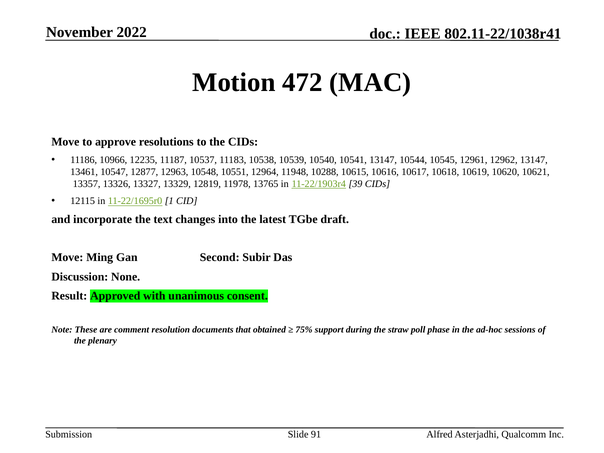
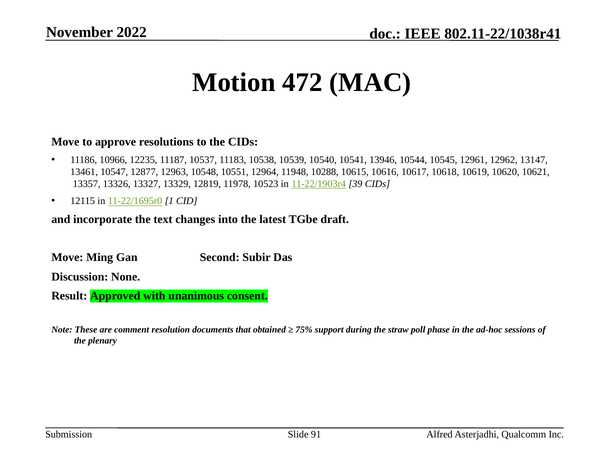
10541 13147: 13147 -> 13946
13765: 13765 -> 10523
